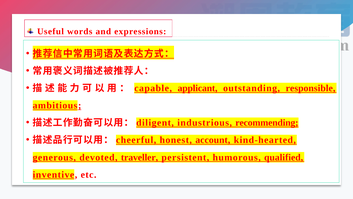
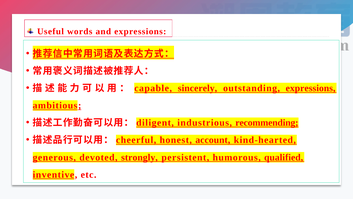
applicant: applicant -> sincerely
outstanding responsible: responsible -> expressions
traveller: traveller -> strongly
